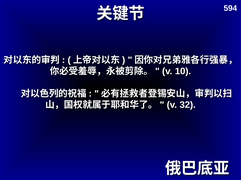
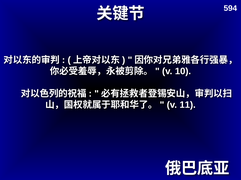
32: 32 -> 11
